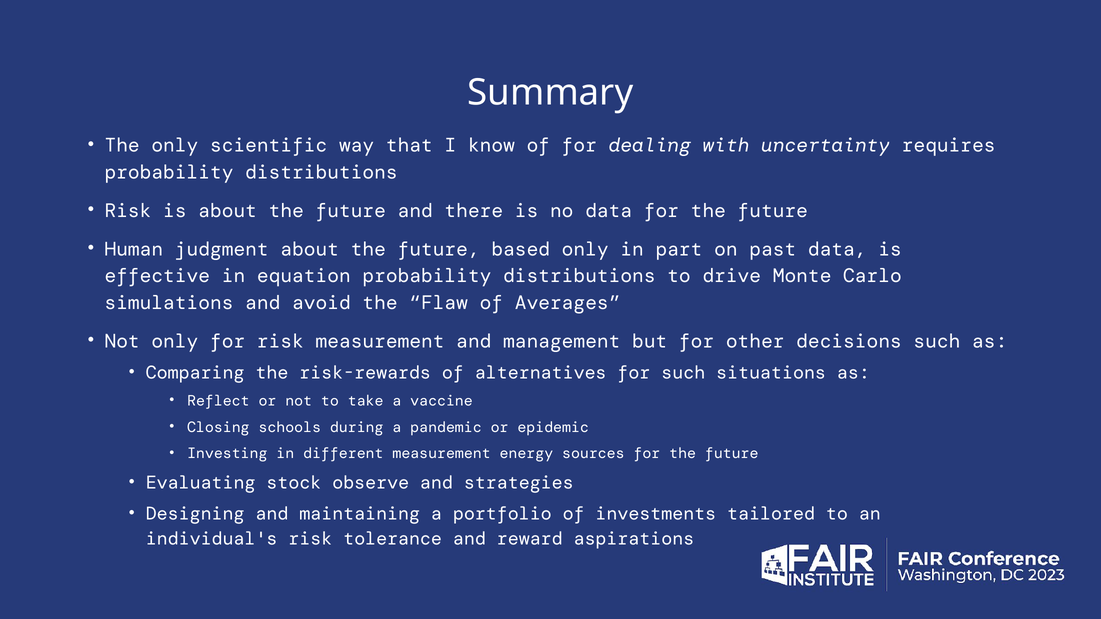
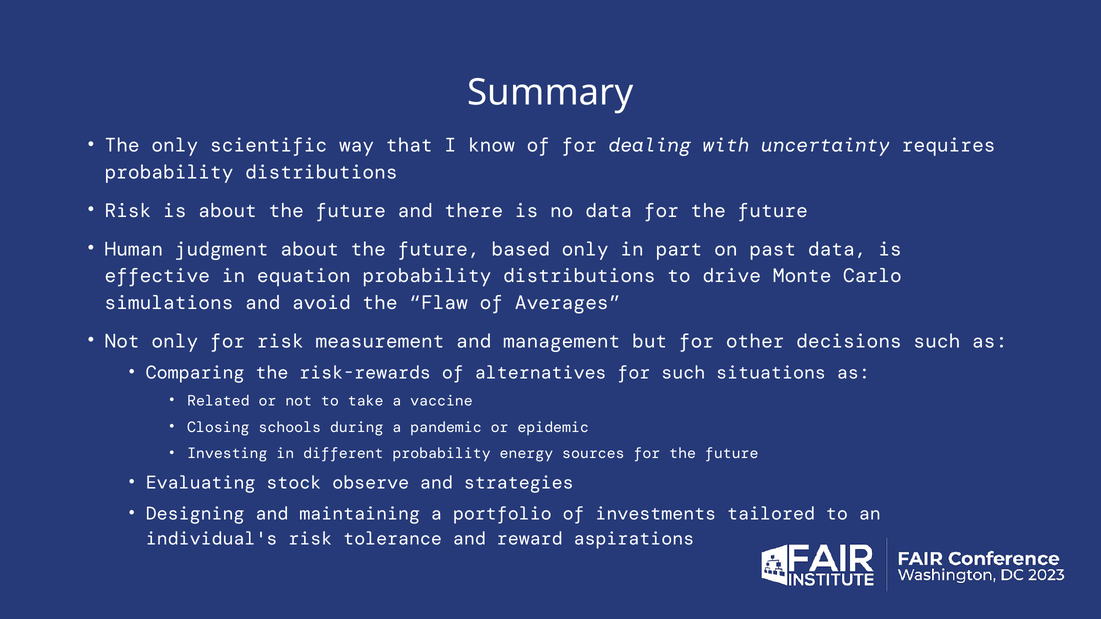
Reflect: Reflect -> Related
different measurement: measurement -> probability
